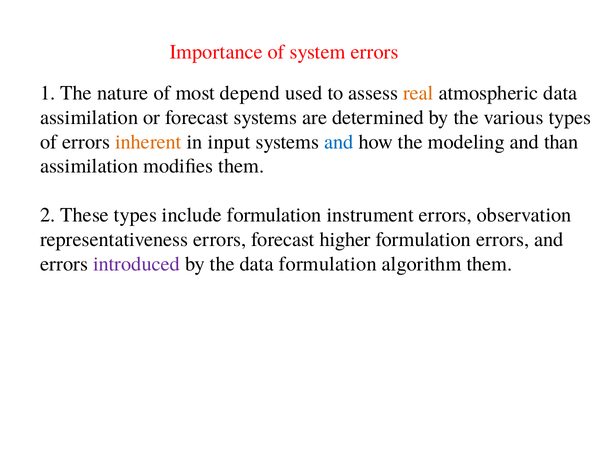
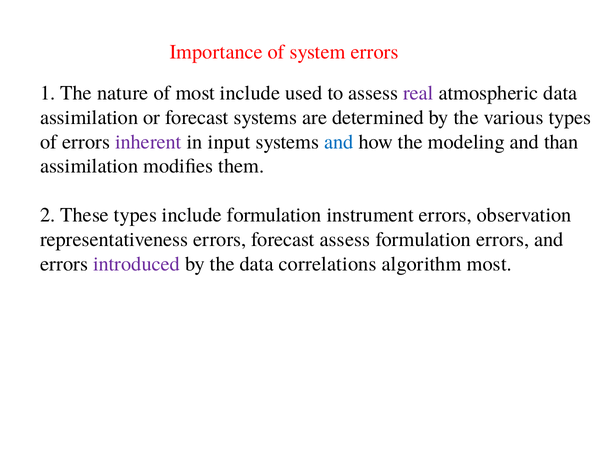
most depend: depend -> include
real colour: orange -> purple
inherent colour: orange -> purple
forecast higher: higher -> assess
data formulation: formulation -> correlations
algorithm them: them -> most
